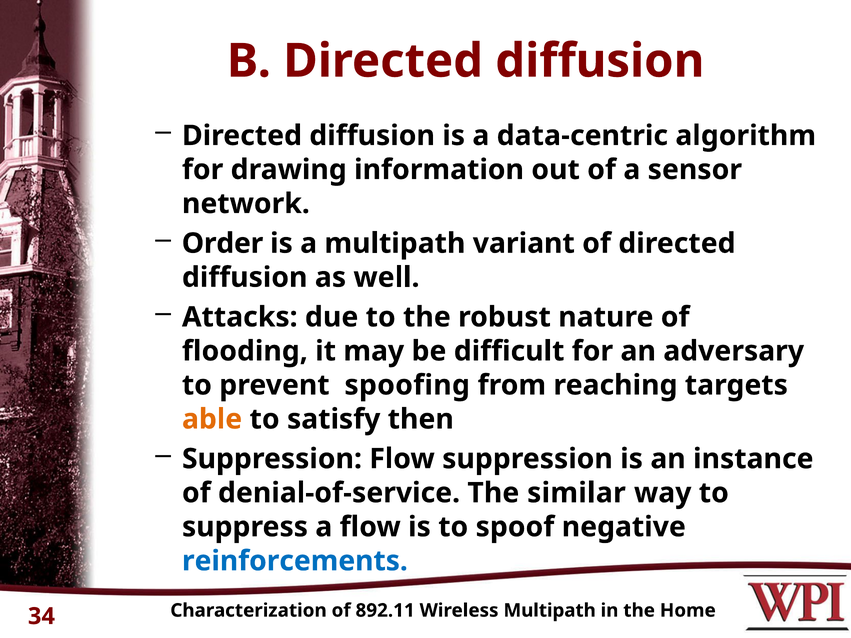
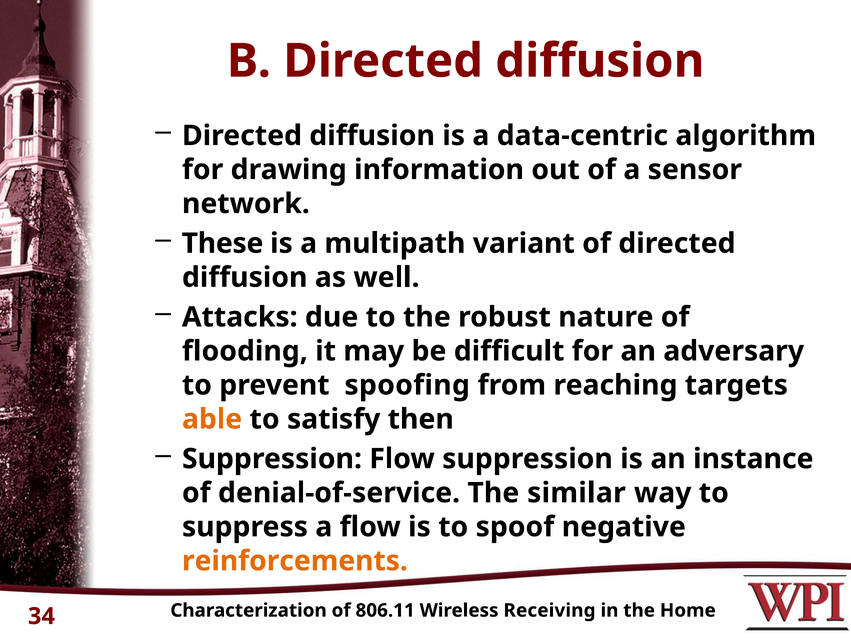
Order: Order -> These
reinforcements colour: blue -> orange
892.11: 892.11 -> 806.11
Wireless Multipath: Multipath -> Receiving
